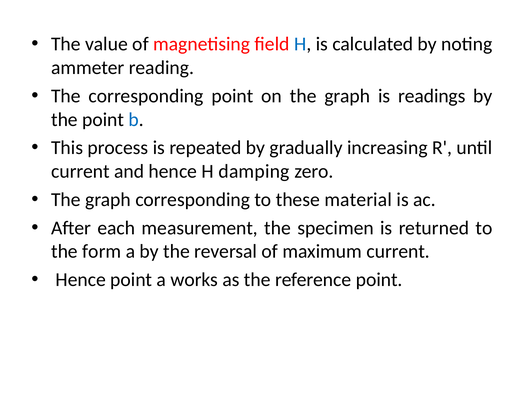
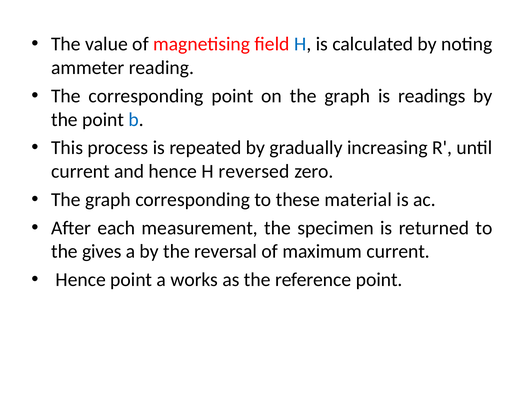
damping: damping -> reversed
form: form -> gives
